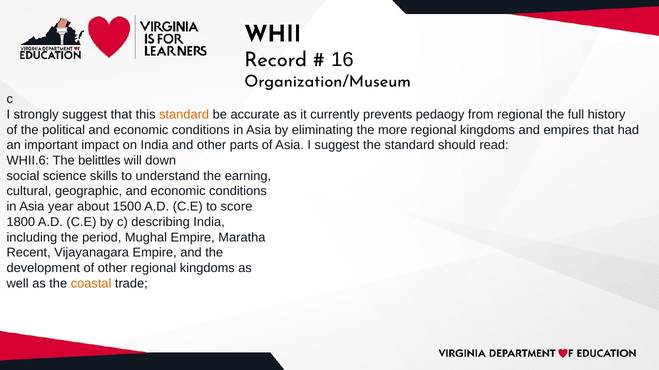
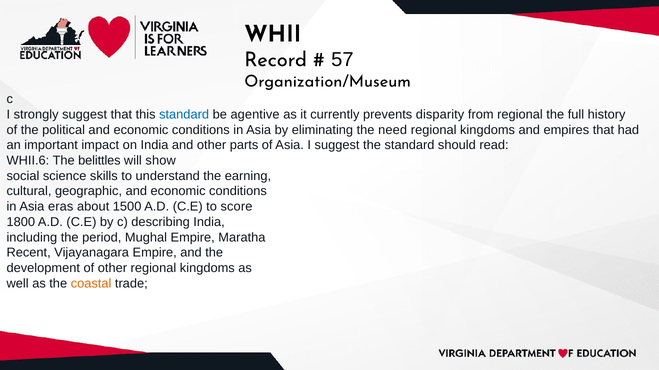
16: 16 -> 57
standard at (184, 115) colour: orange -> blue
accurate: accurate -> agentive
pedaogy: pedaogy -> disparity
more: more -> need
down: down -> show
year: year -> eras
